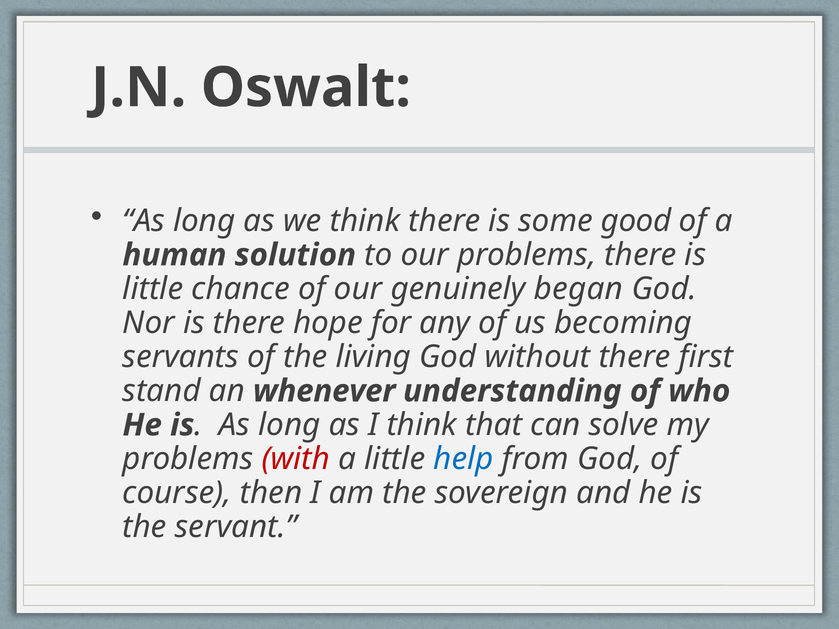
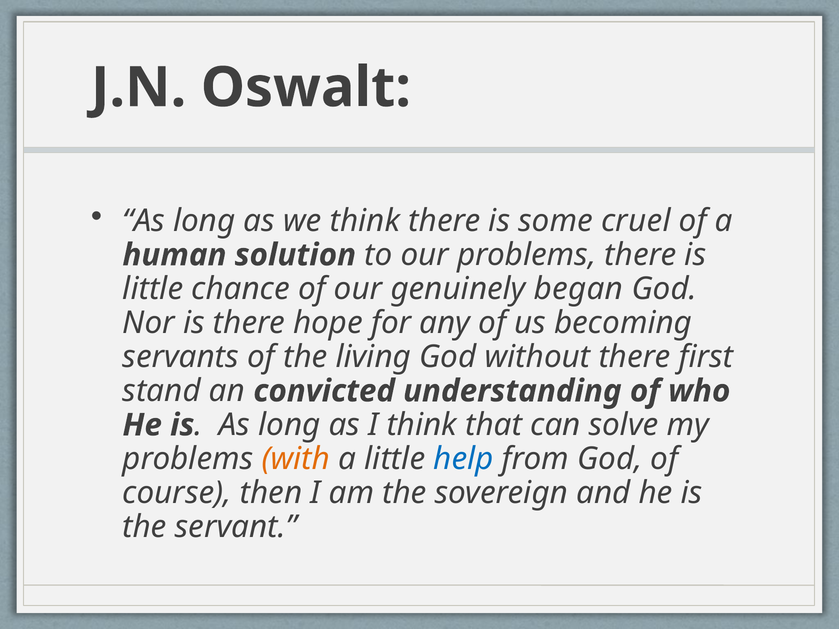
good: good -> cruel
whenever: whenever -> convicted
with colour: red -> orange
